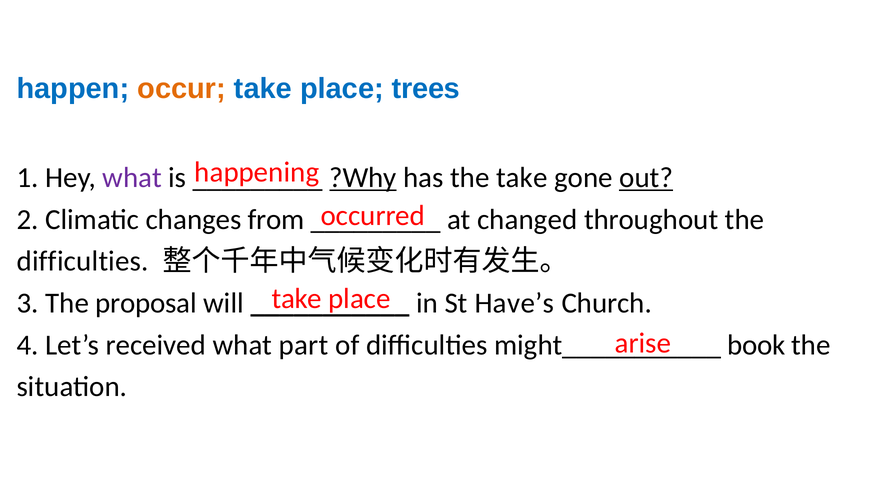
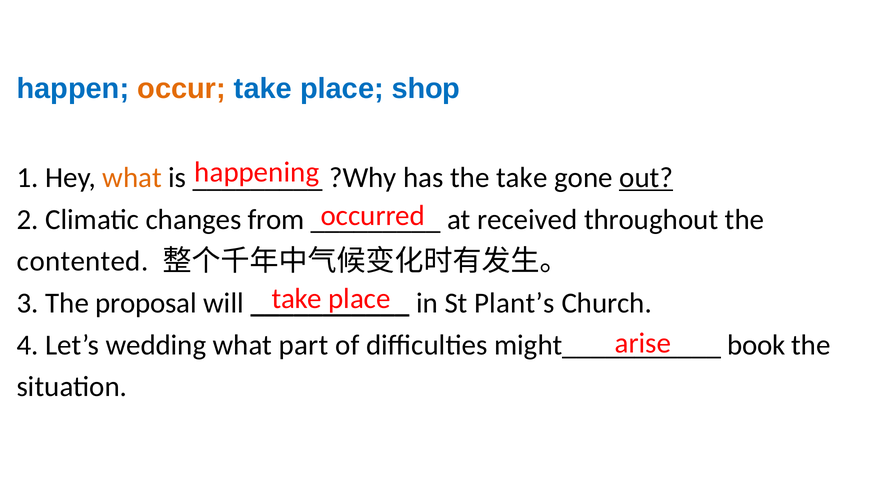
trees: trees -> shop
what at (132, 177) colour: purple -> orange
?Why underline: present -> none
changed: changed -> received
difficulties at (83, 261): difficulties -> contented
Have’s: Have’s -> Plant’s
received: received -> wedding
